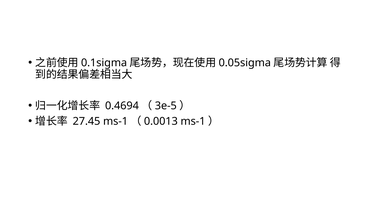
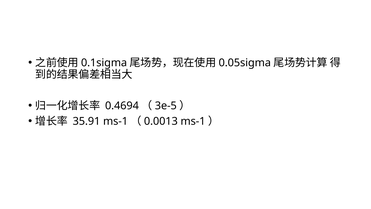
27.45: 27.45 -> 35.91
